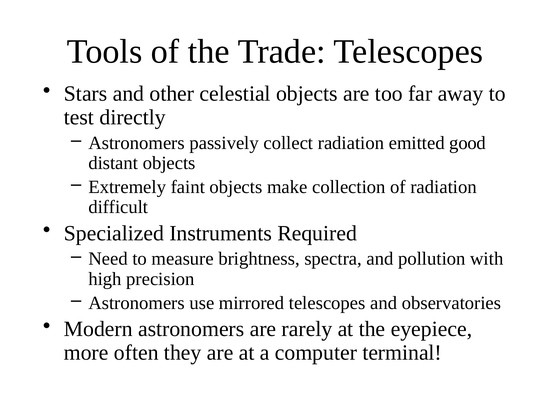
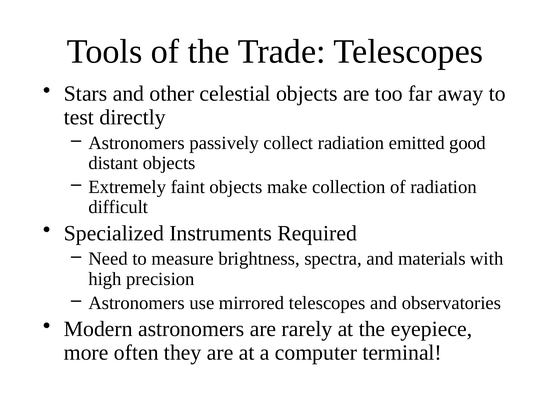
pollution: pollution -> materials
